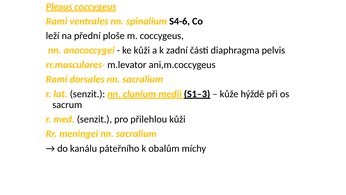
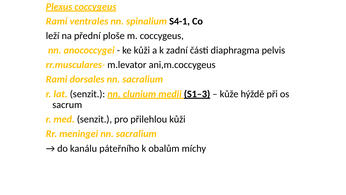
S4-6: S4-6 -> S4-1
